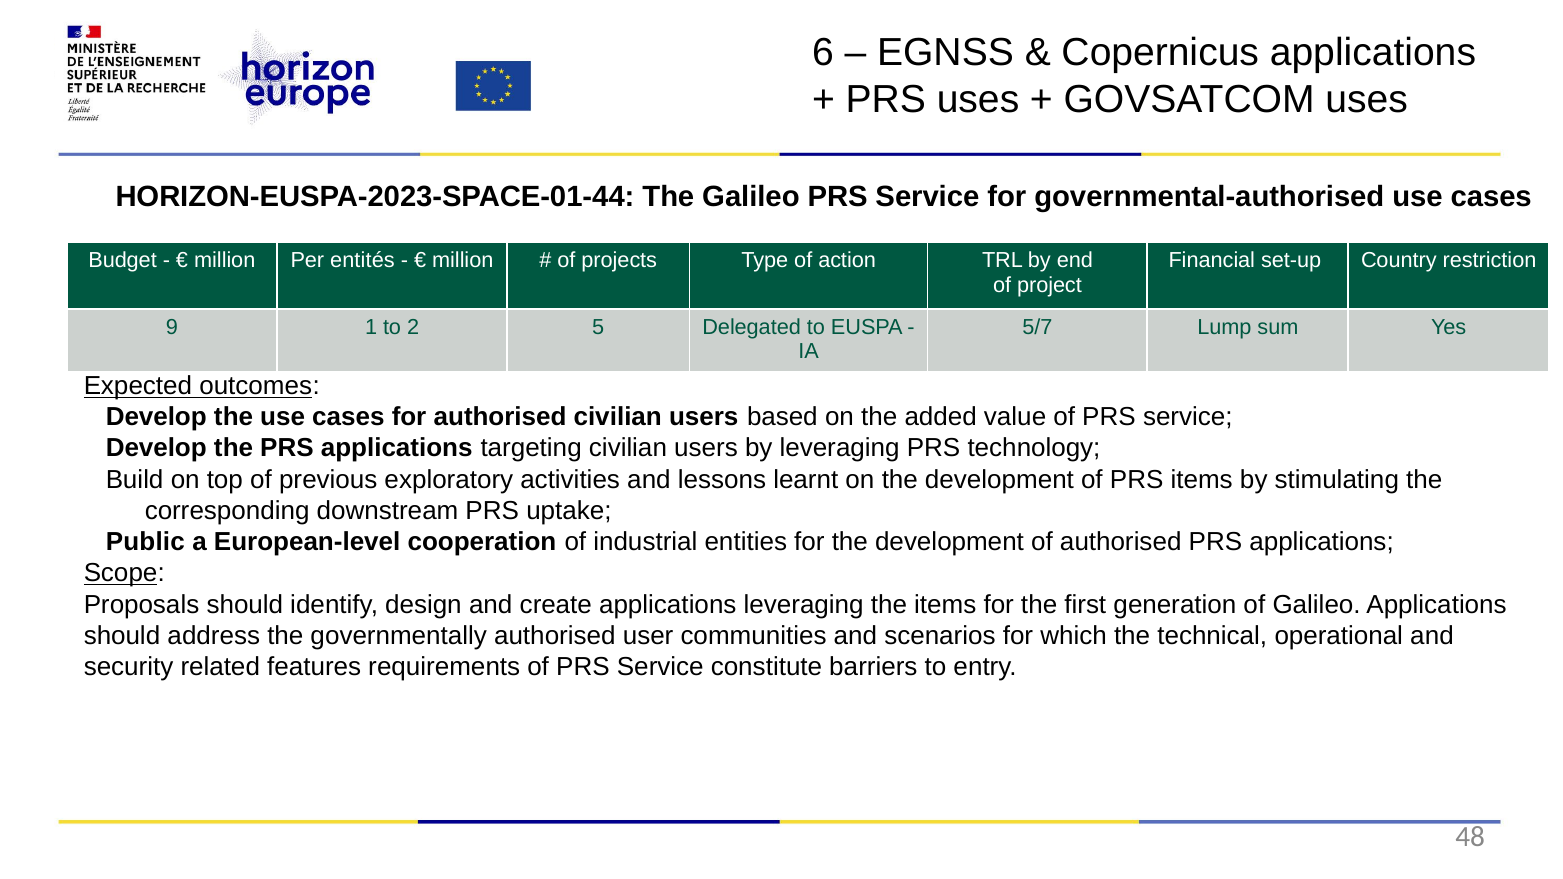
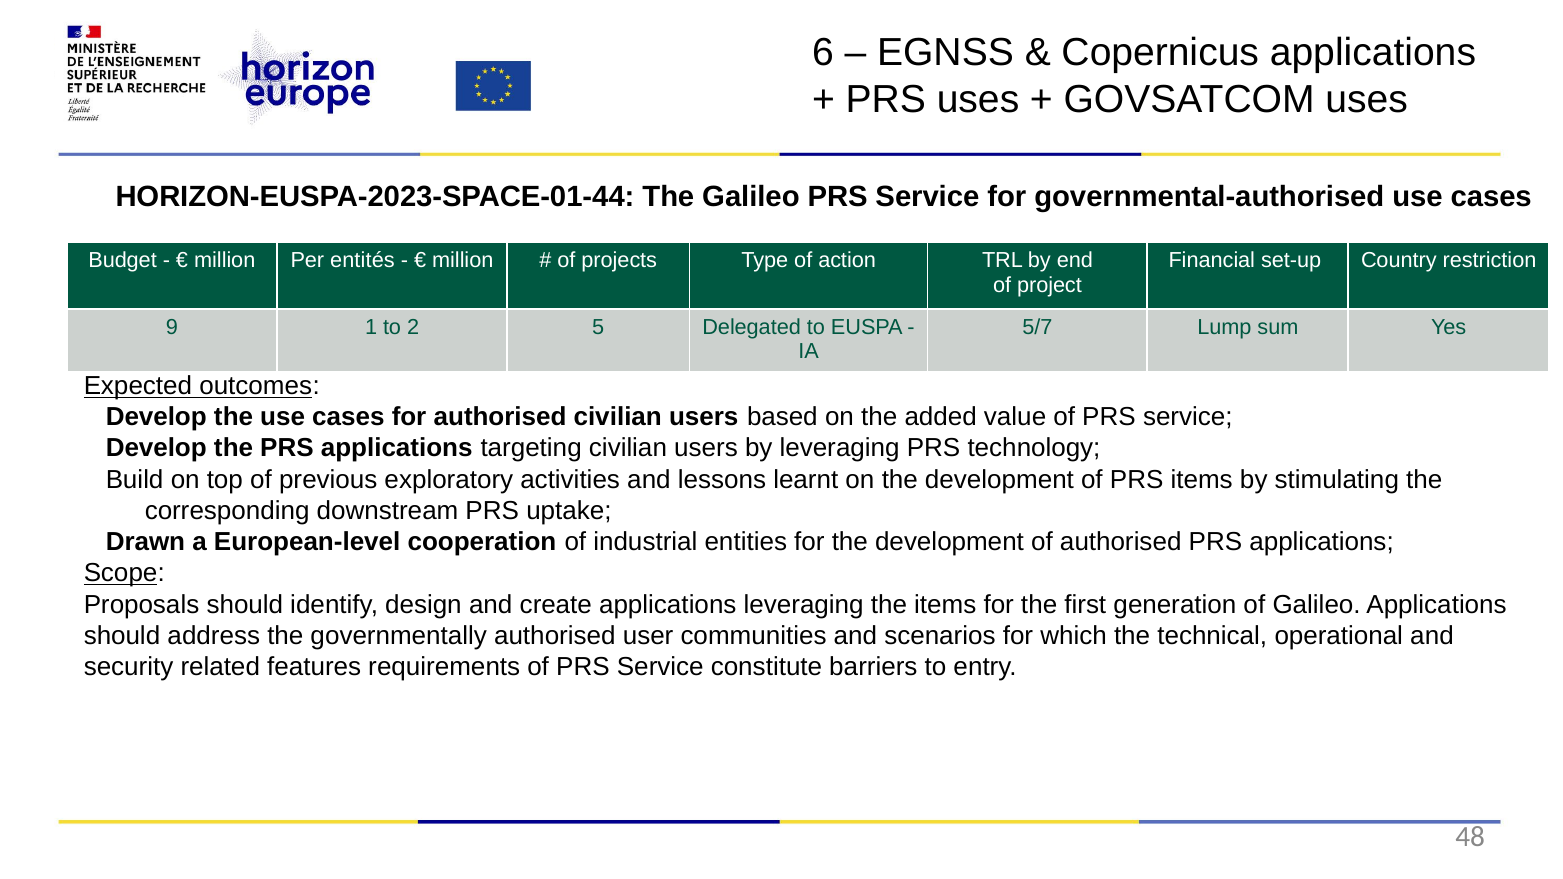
Public: Public -> Drawn
